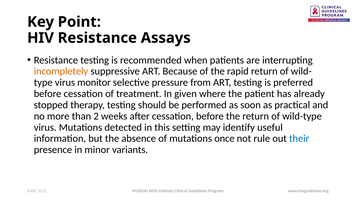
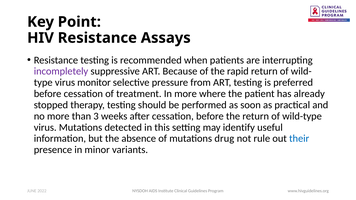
incompletely colour: orange -> purple
In given: given -> more
2: 2 -> 3
once: once -> drug
